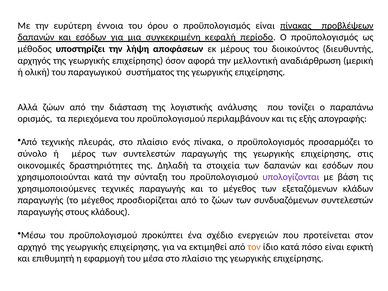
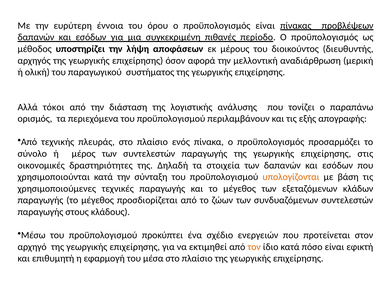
κεφαλή: κεφαλή -> πιθανές
Αλλά ζώων: ζώων -> τόκοι
υπολογίζονται colour: purple -> orange
